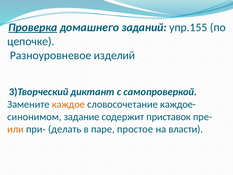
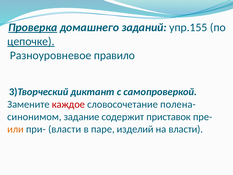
цепочке underline: none -> present
изделий: изделий -> правило
каждое colour: orange -> red
каждое-: каждое- -> полена-
при- делать: делать -> власти
простое: простое -> изделий
